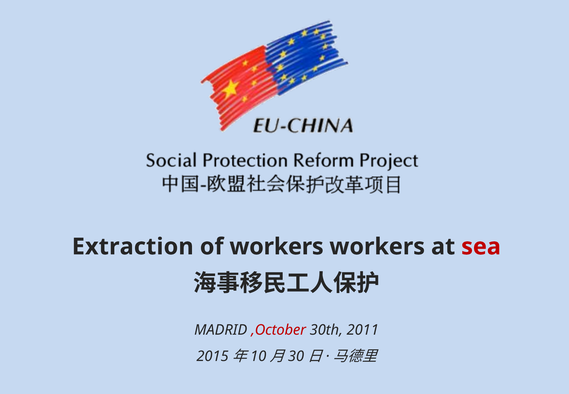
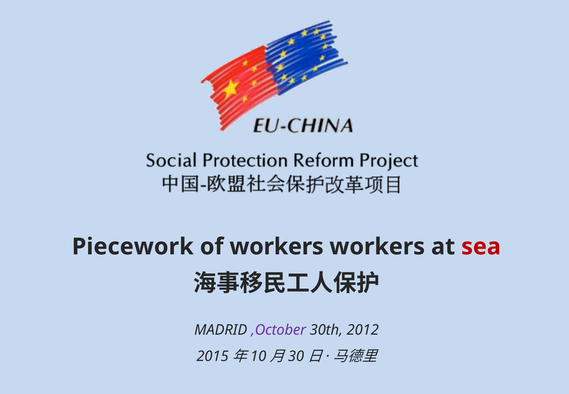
Extraction: Extraction -> Piecework
,October colour: red -> purple
2011: 2011 -> 2012
